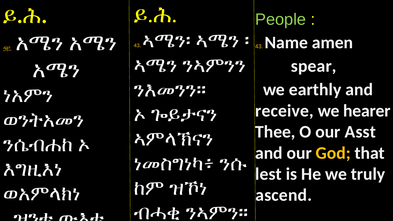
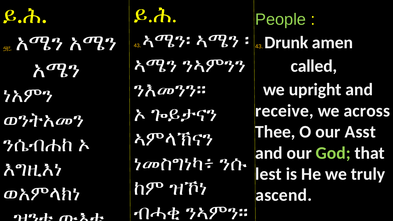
Name: Name -> Drunk
spear: spear -> called
earthly: earthly -> upright
hearer: hearer -> across
God colour: yellow -> light green
